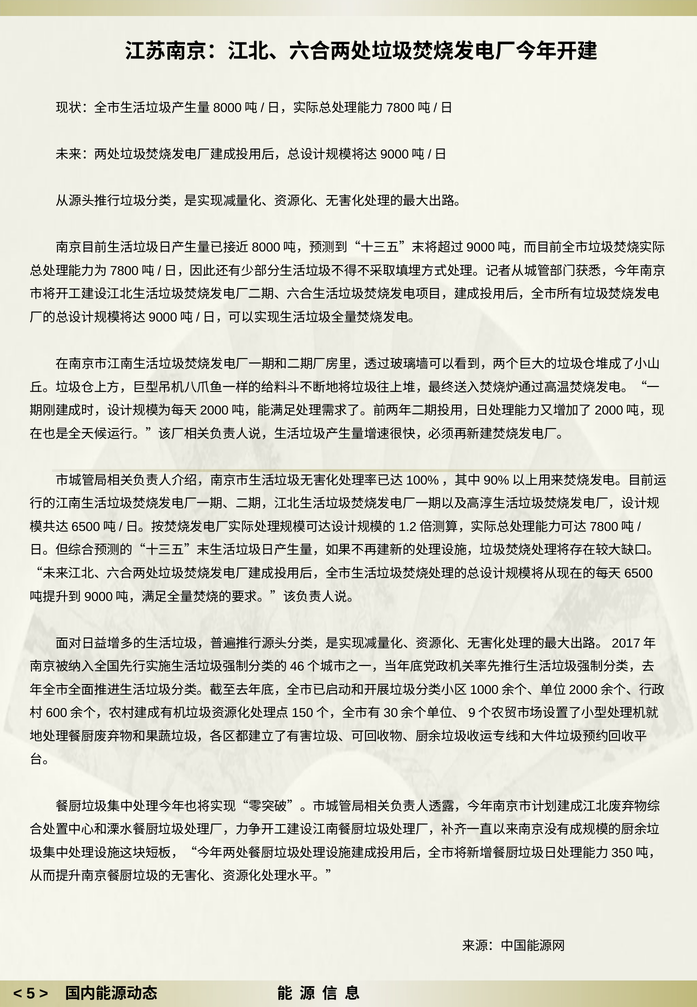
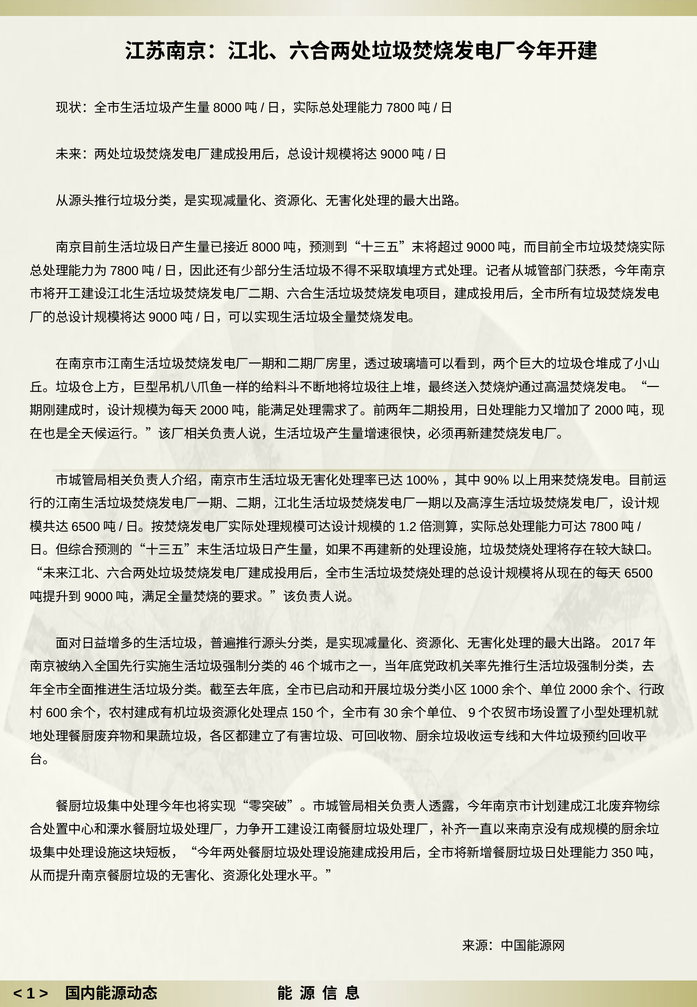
5: 5 -> 1
